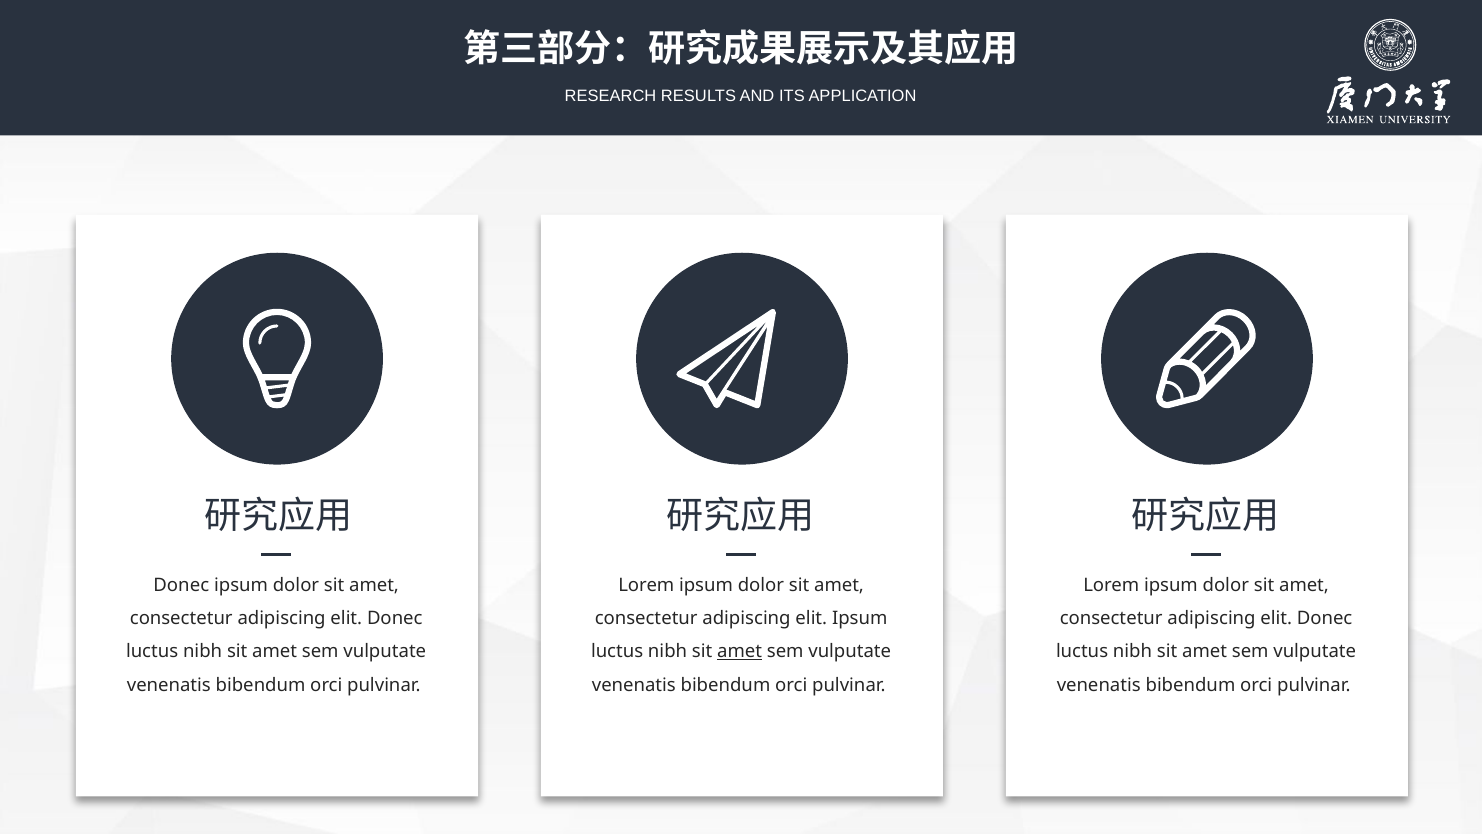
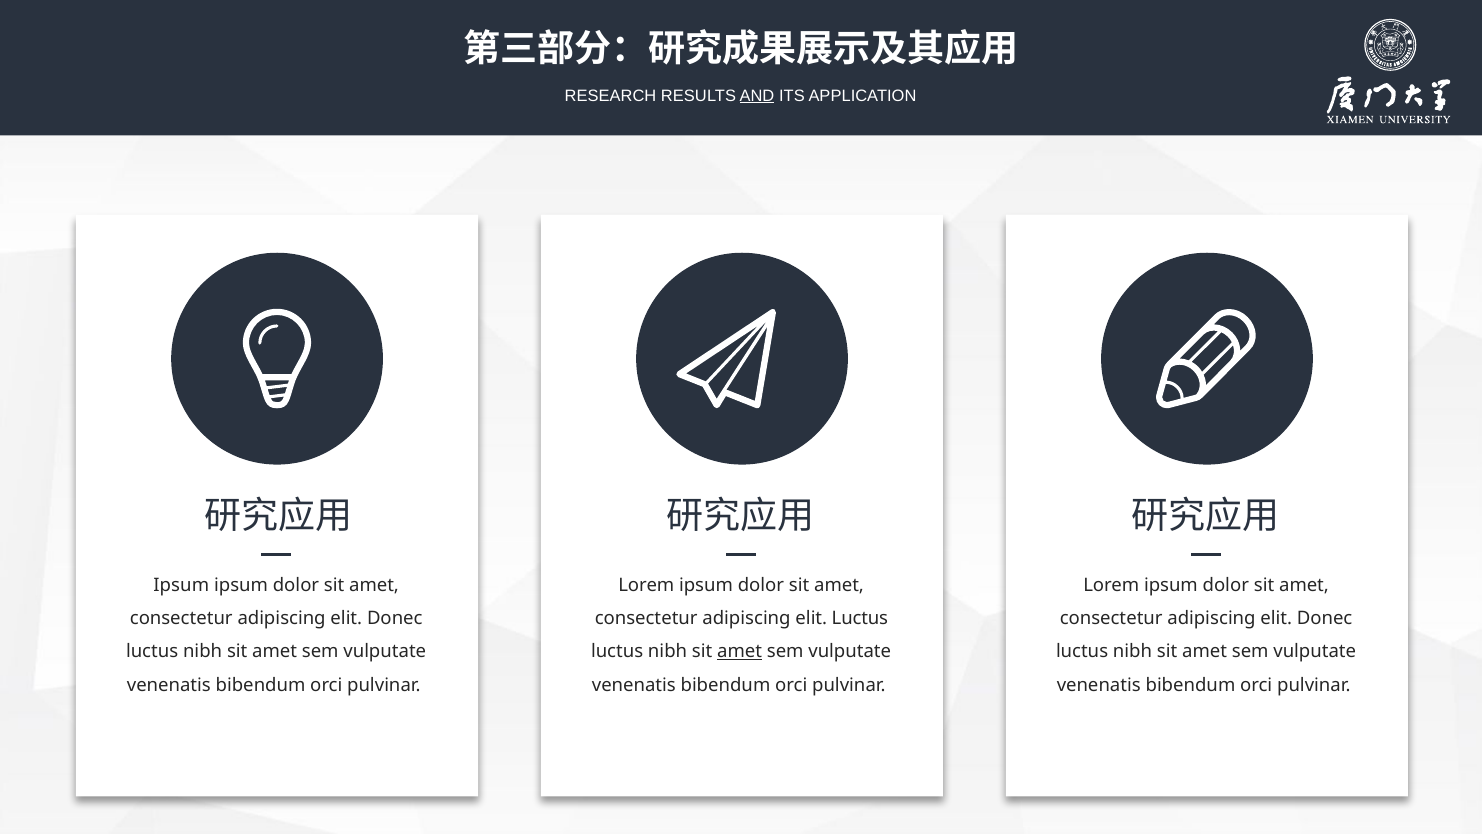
AND underline: none -> present
Donec at (181, 585): Donec -> Ipsum
elit Ipsum: Ipsum -> Luctus
